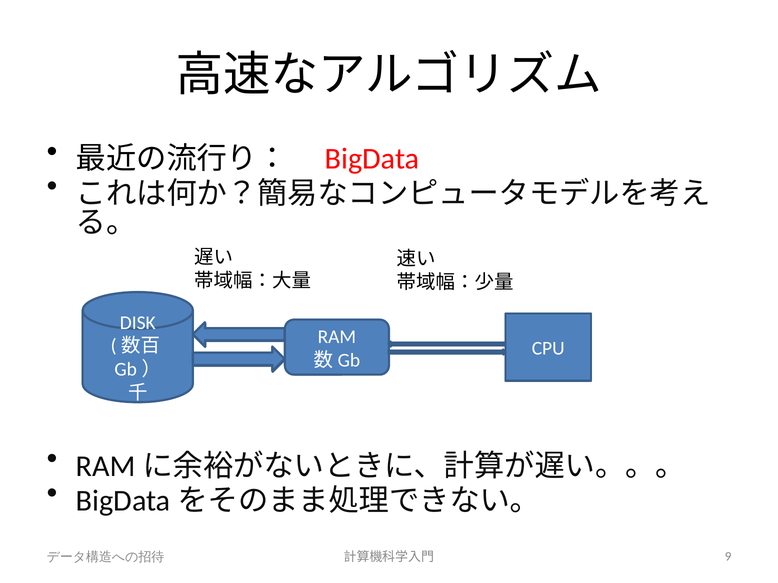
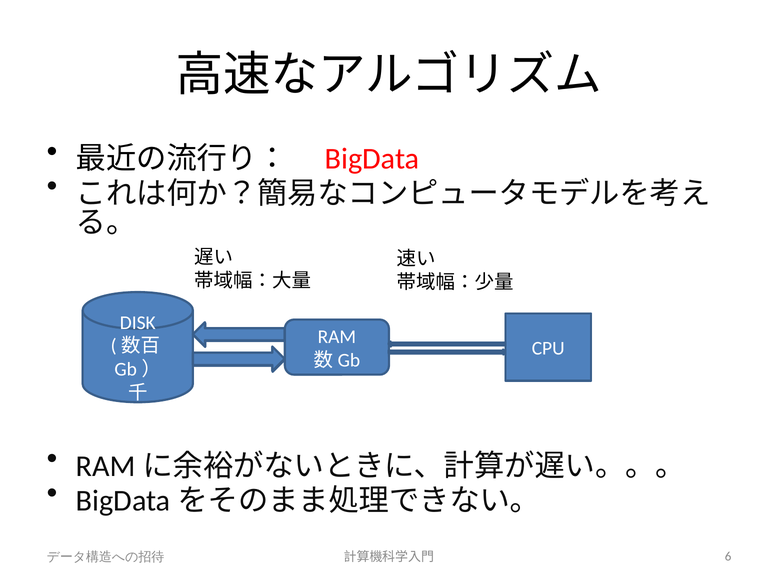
9: 9 -> 6
